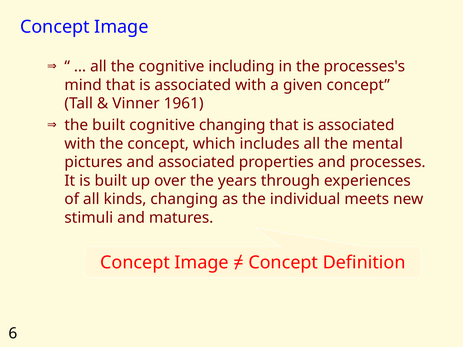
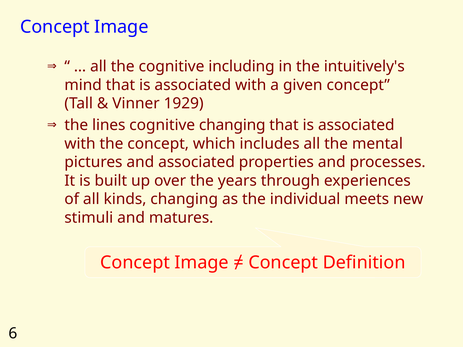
processes's: processes's -> intuitively's
1961: 1961 -> 1929
the built: built -> lines
